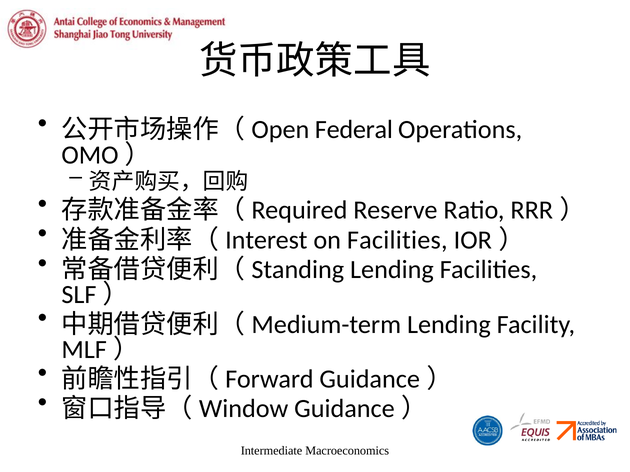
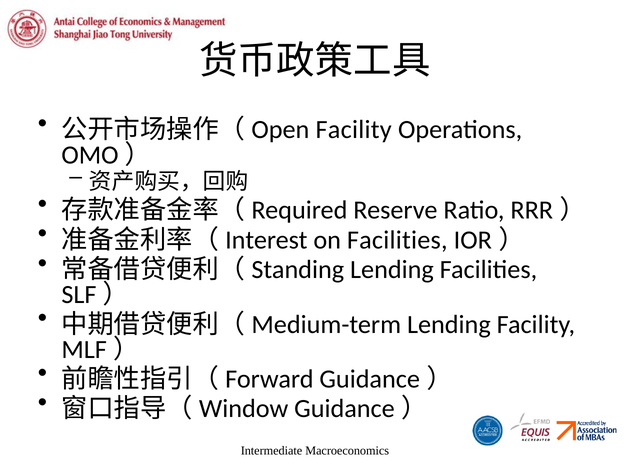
Federal at (354, 130): Federal -> Facility
